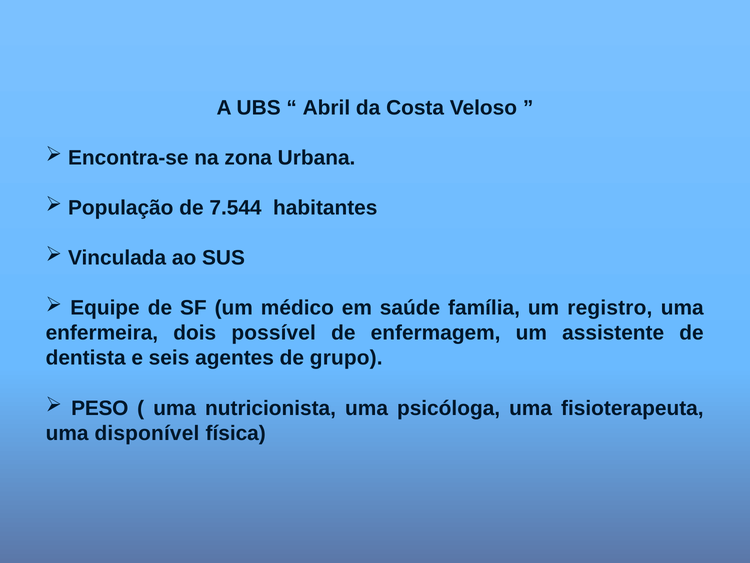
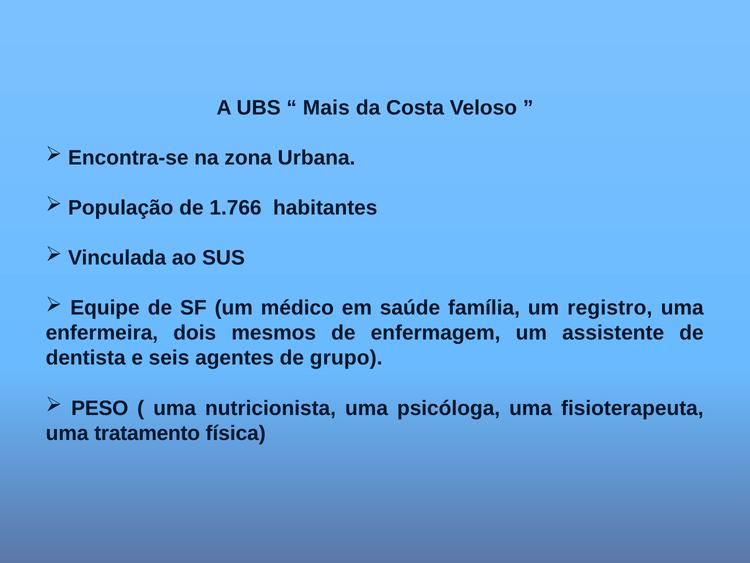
Abril: Abril -> Mais
7.544: 7.544 -> 1.766
possível: possível -> mesmos
disponível: disponível -> tratamento
